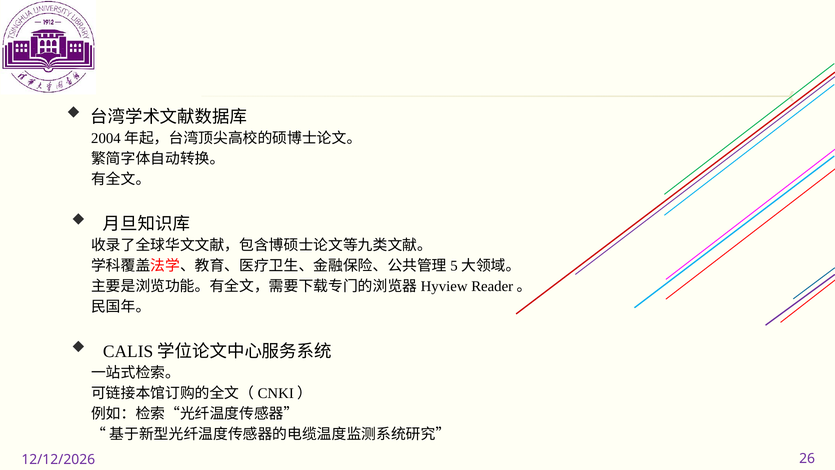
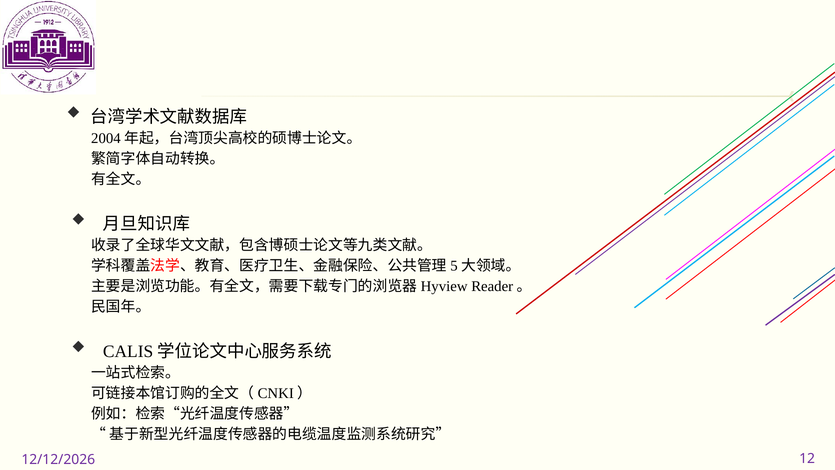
26: 26 -> 12
